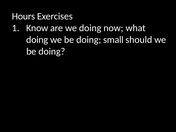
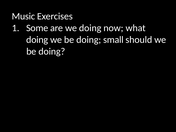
Hours: Hours -> Music
Know: Know -> Some
